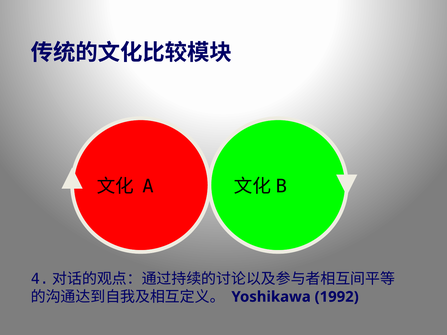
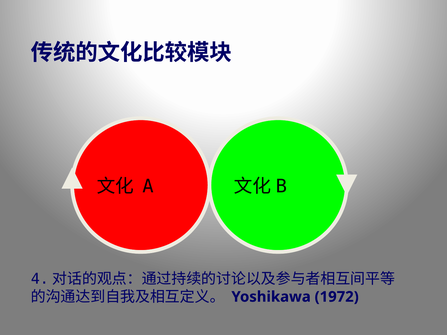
1992: 1992 -> 1972
